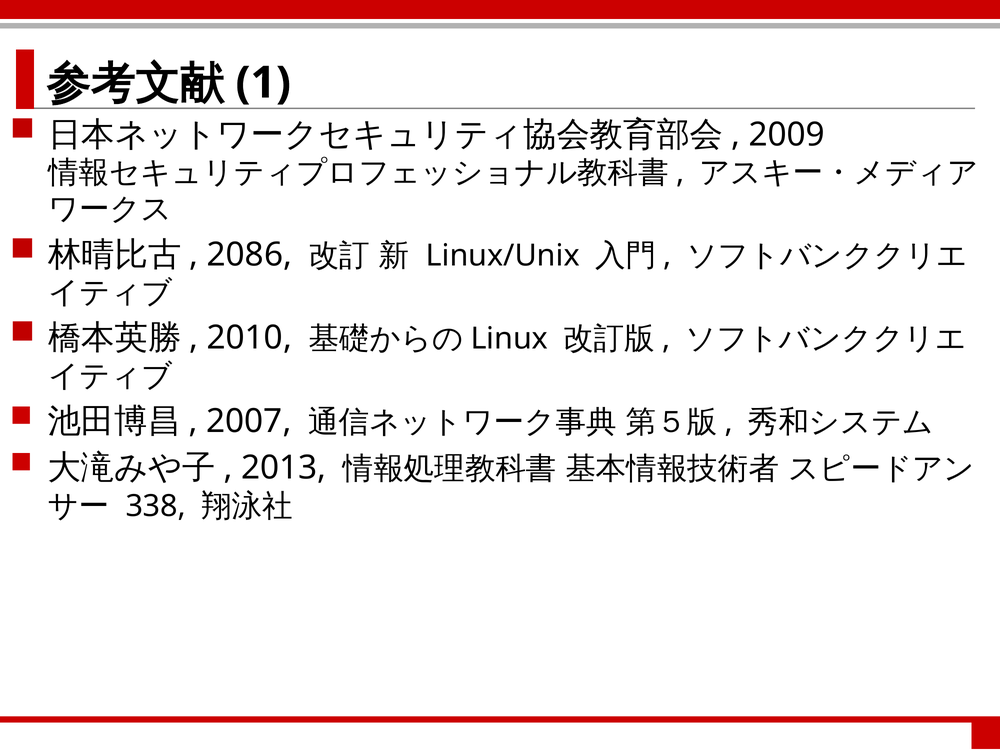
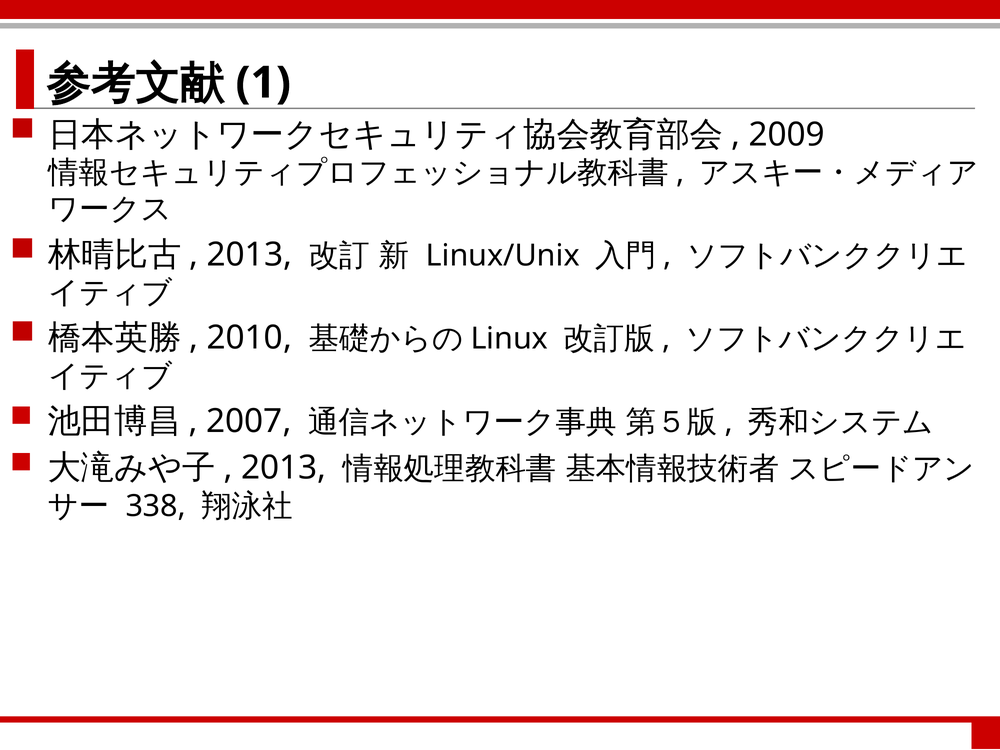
2086 at (249, 255): 2086 -> 2013
